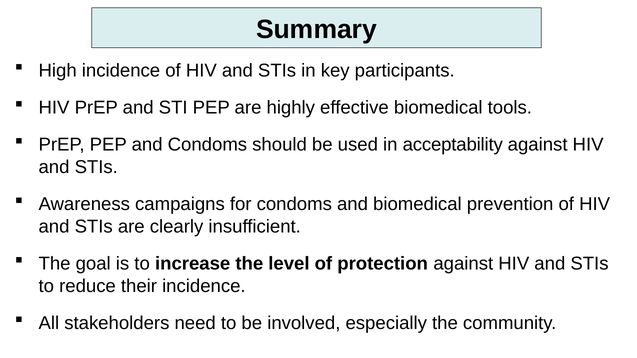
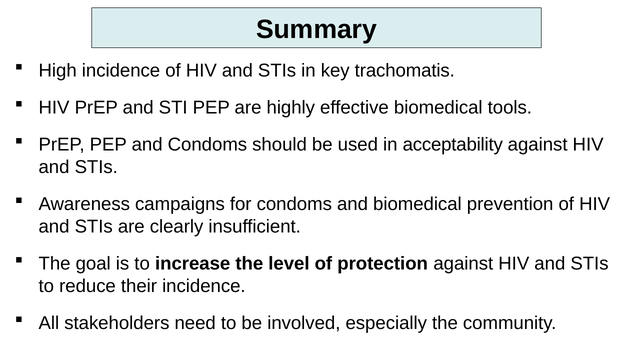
participants: participants -> trachomatis
